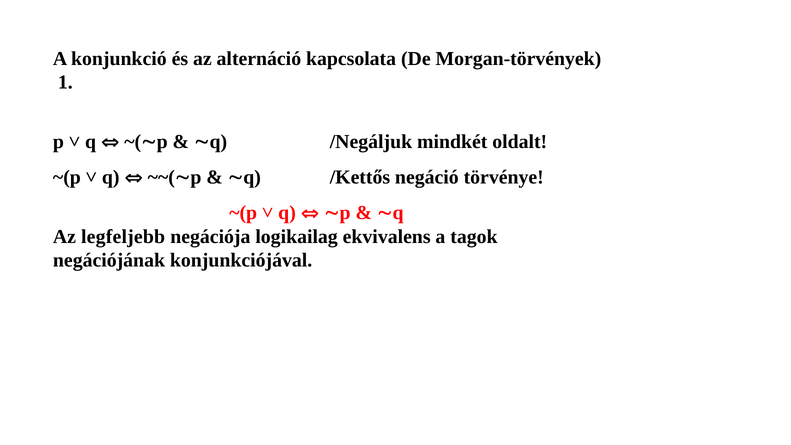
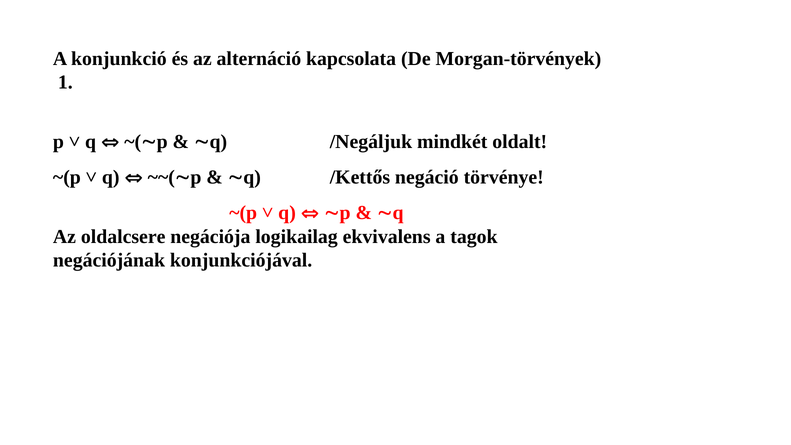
legfeljebb: legfeljebb -> oldalcsere
